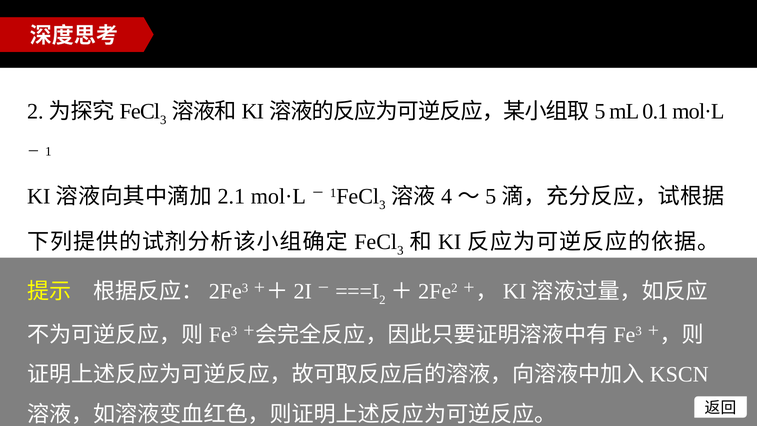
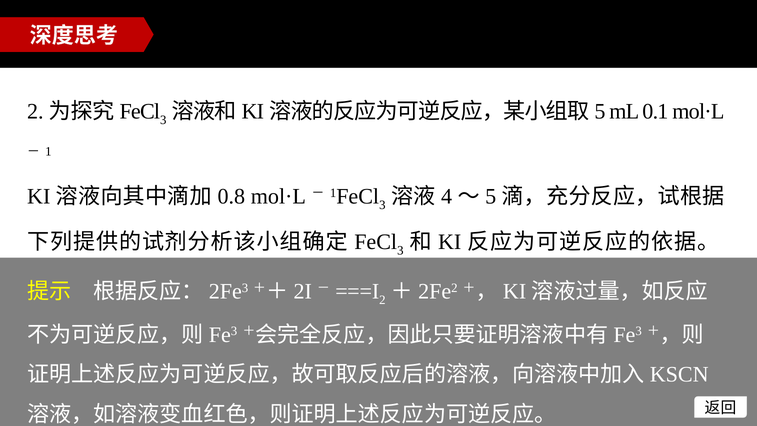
2.1: 2.1 -> 0.8
